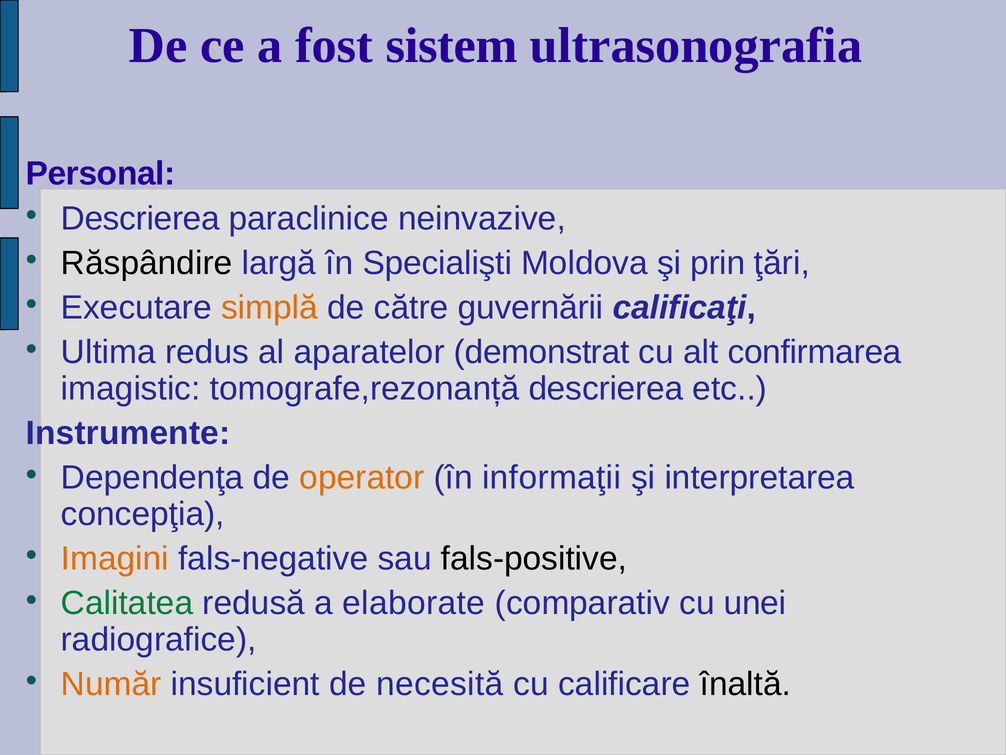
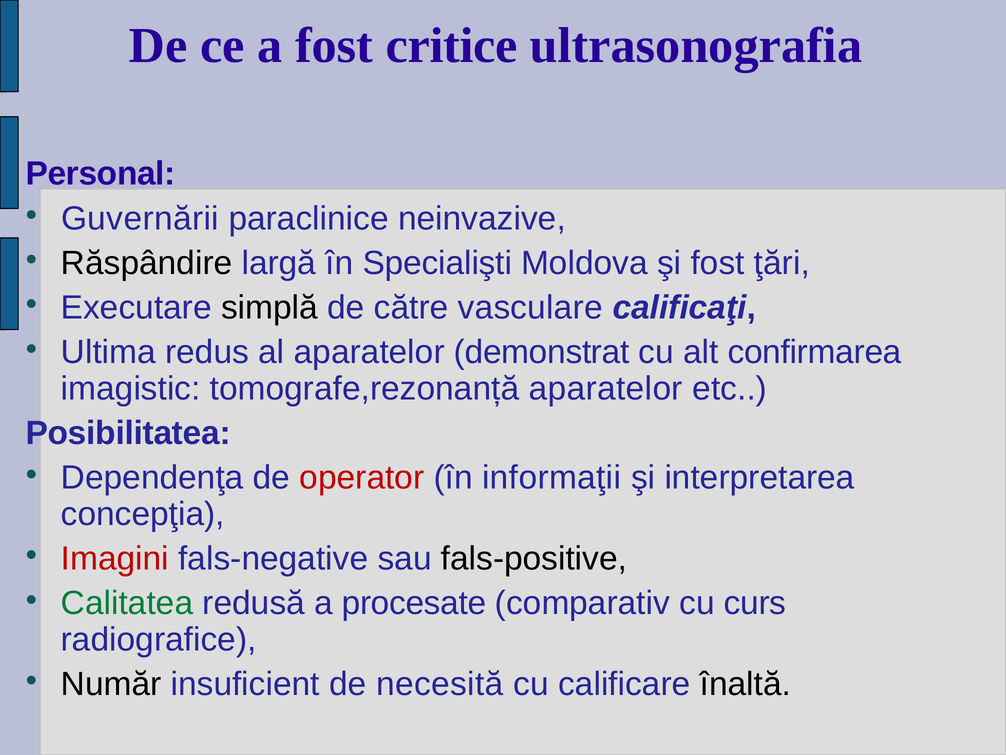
sistem: sistem -> critice
Descrierea at (140, 218): Descrierea -> Guvernării
şi prin: prin -> fost
simplă colour: orange -> black
guvernării: guvernării -> vasculare
tomografe,rezonanță descrierea: descrierea -> aparatelor
Instrumente: Instrumente -> Posibilitatea
operator colour: orange -> red
Imagini colour: orange -> red
elaborate: elaborate -> procesate
unei: unei -> curs
Număr colour: orange -> black
